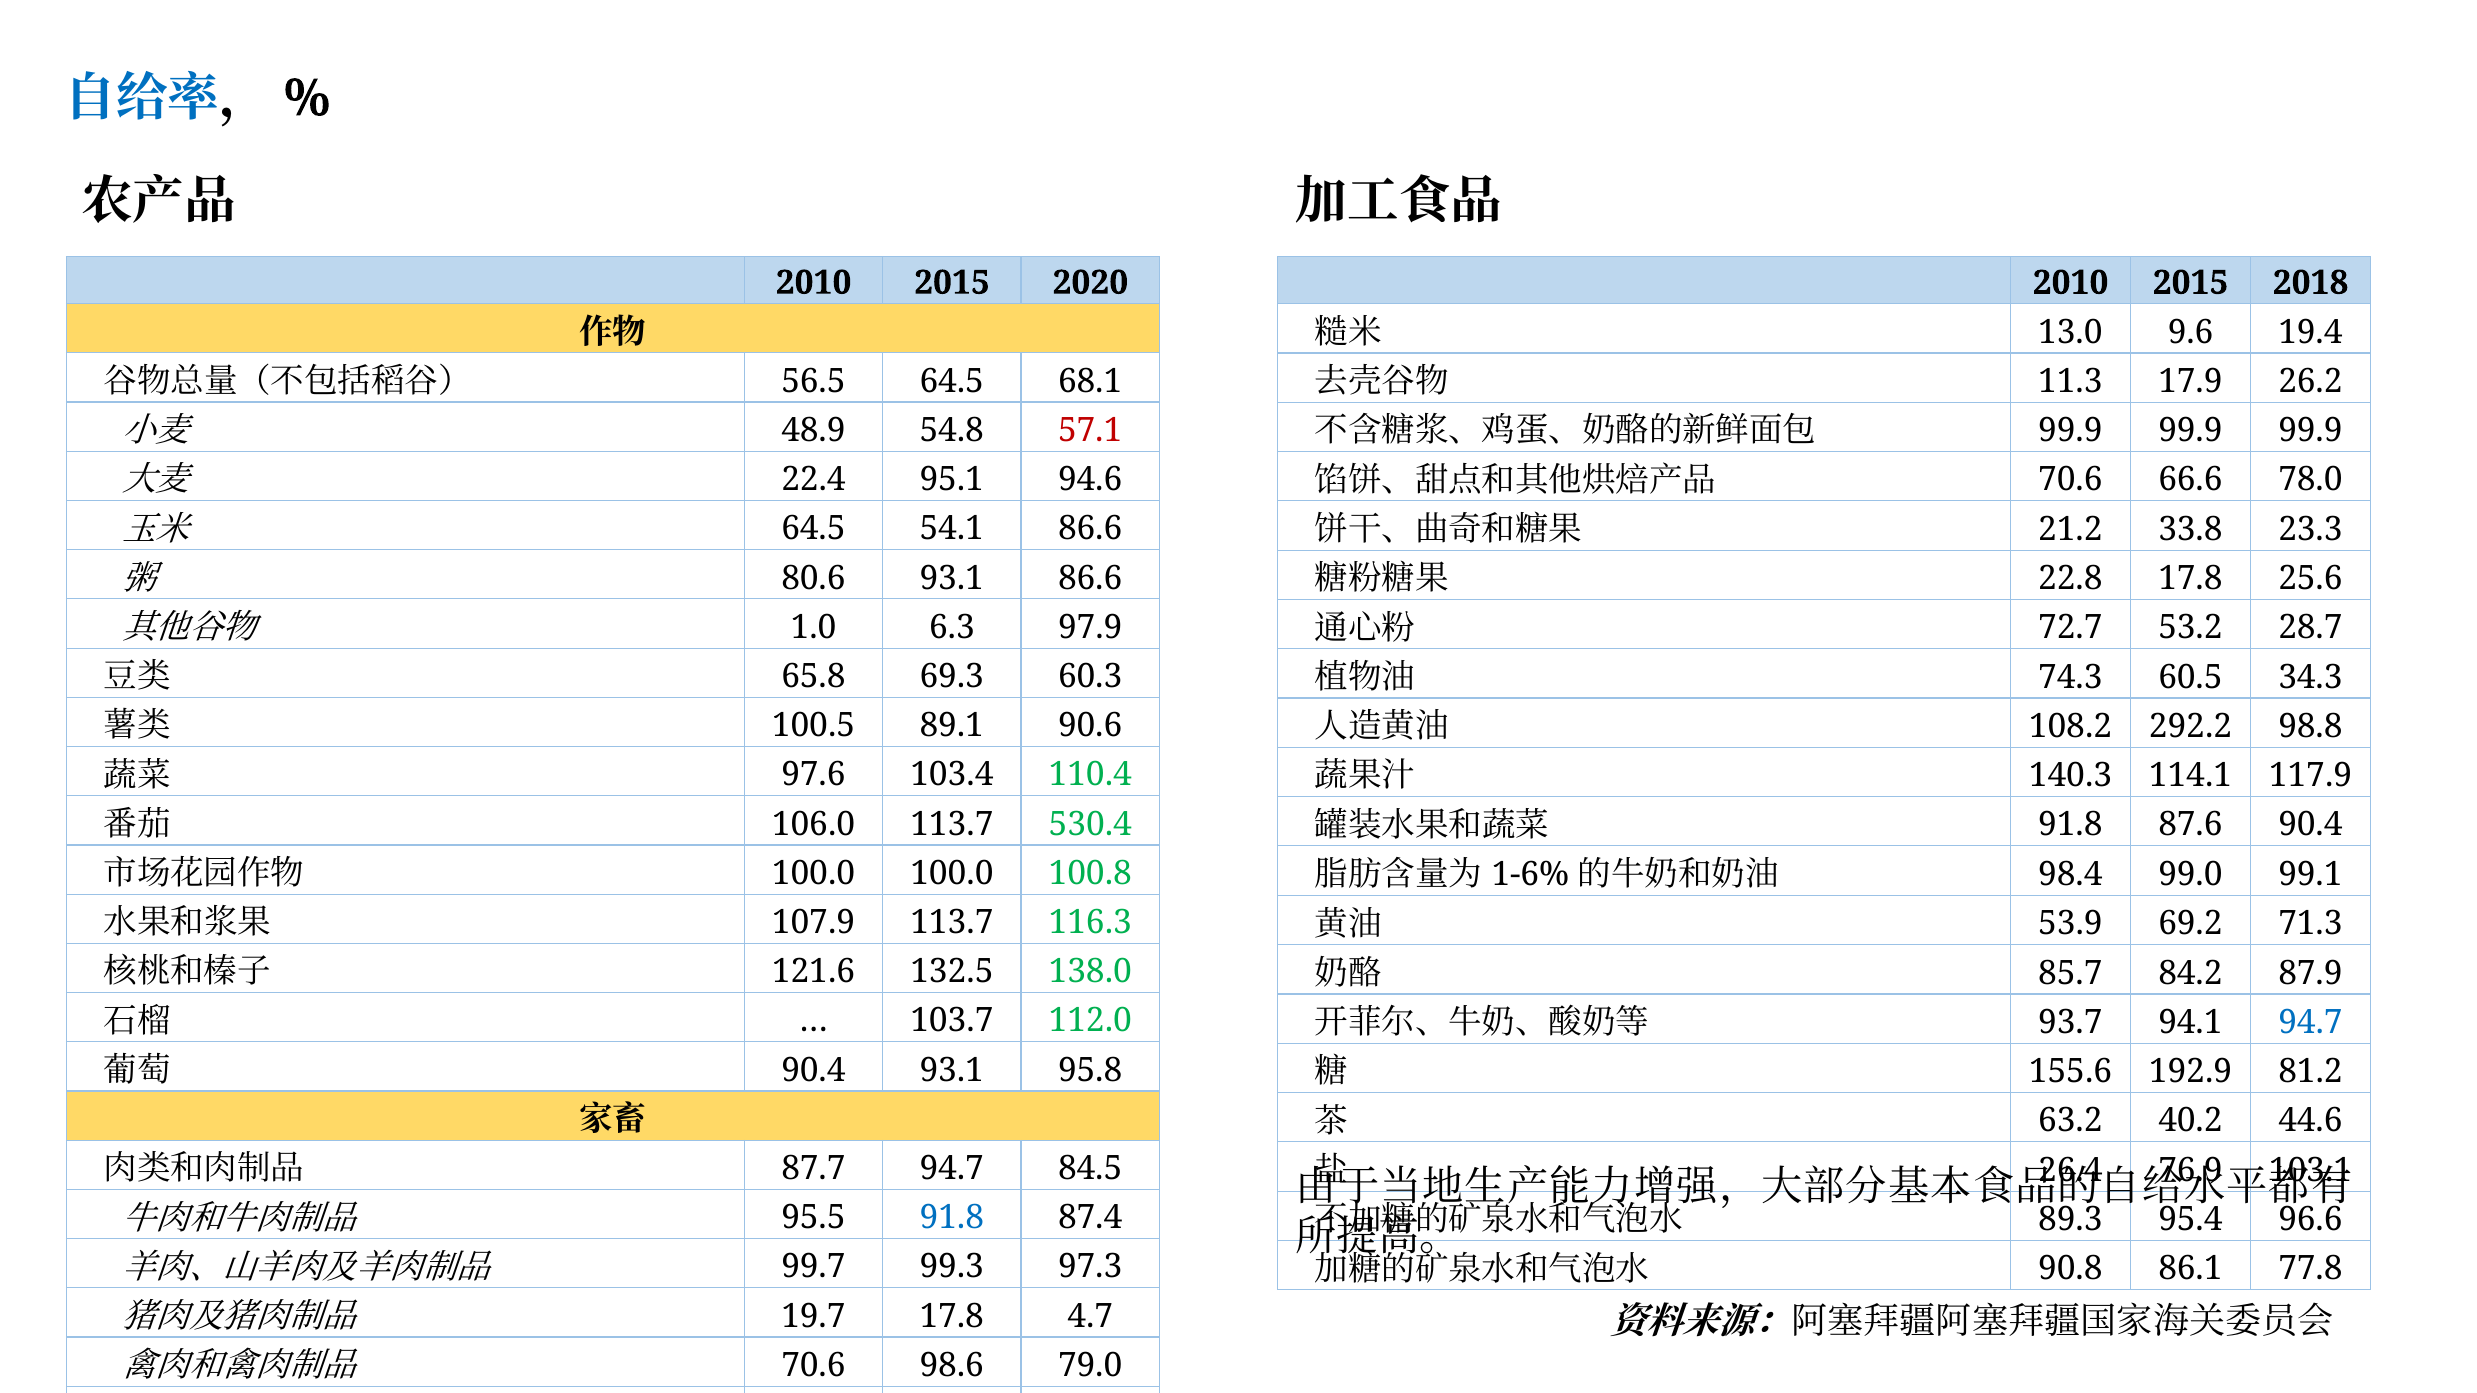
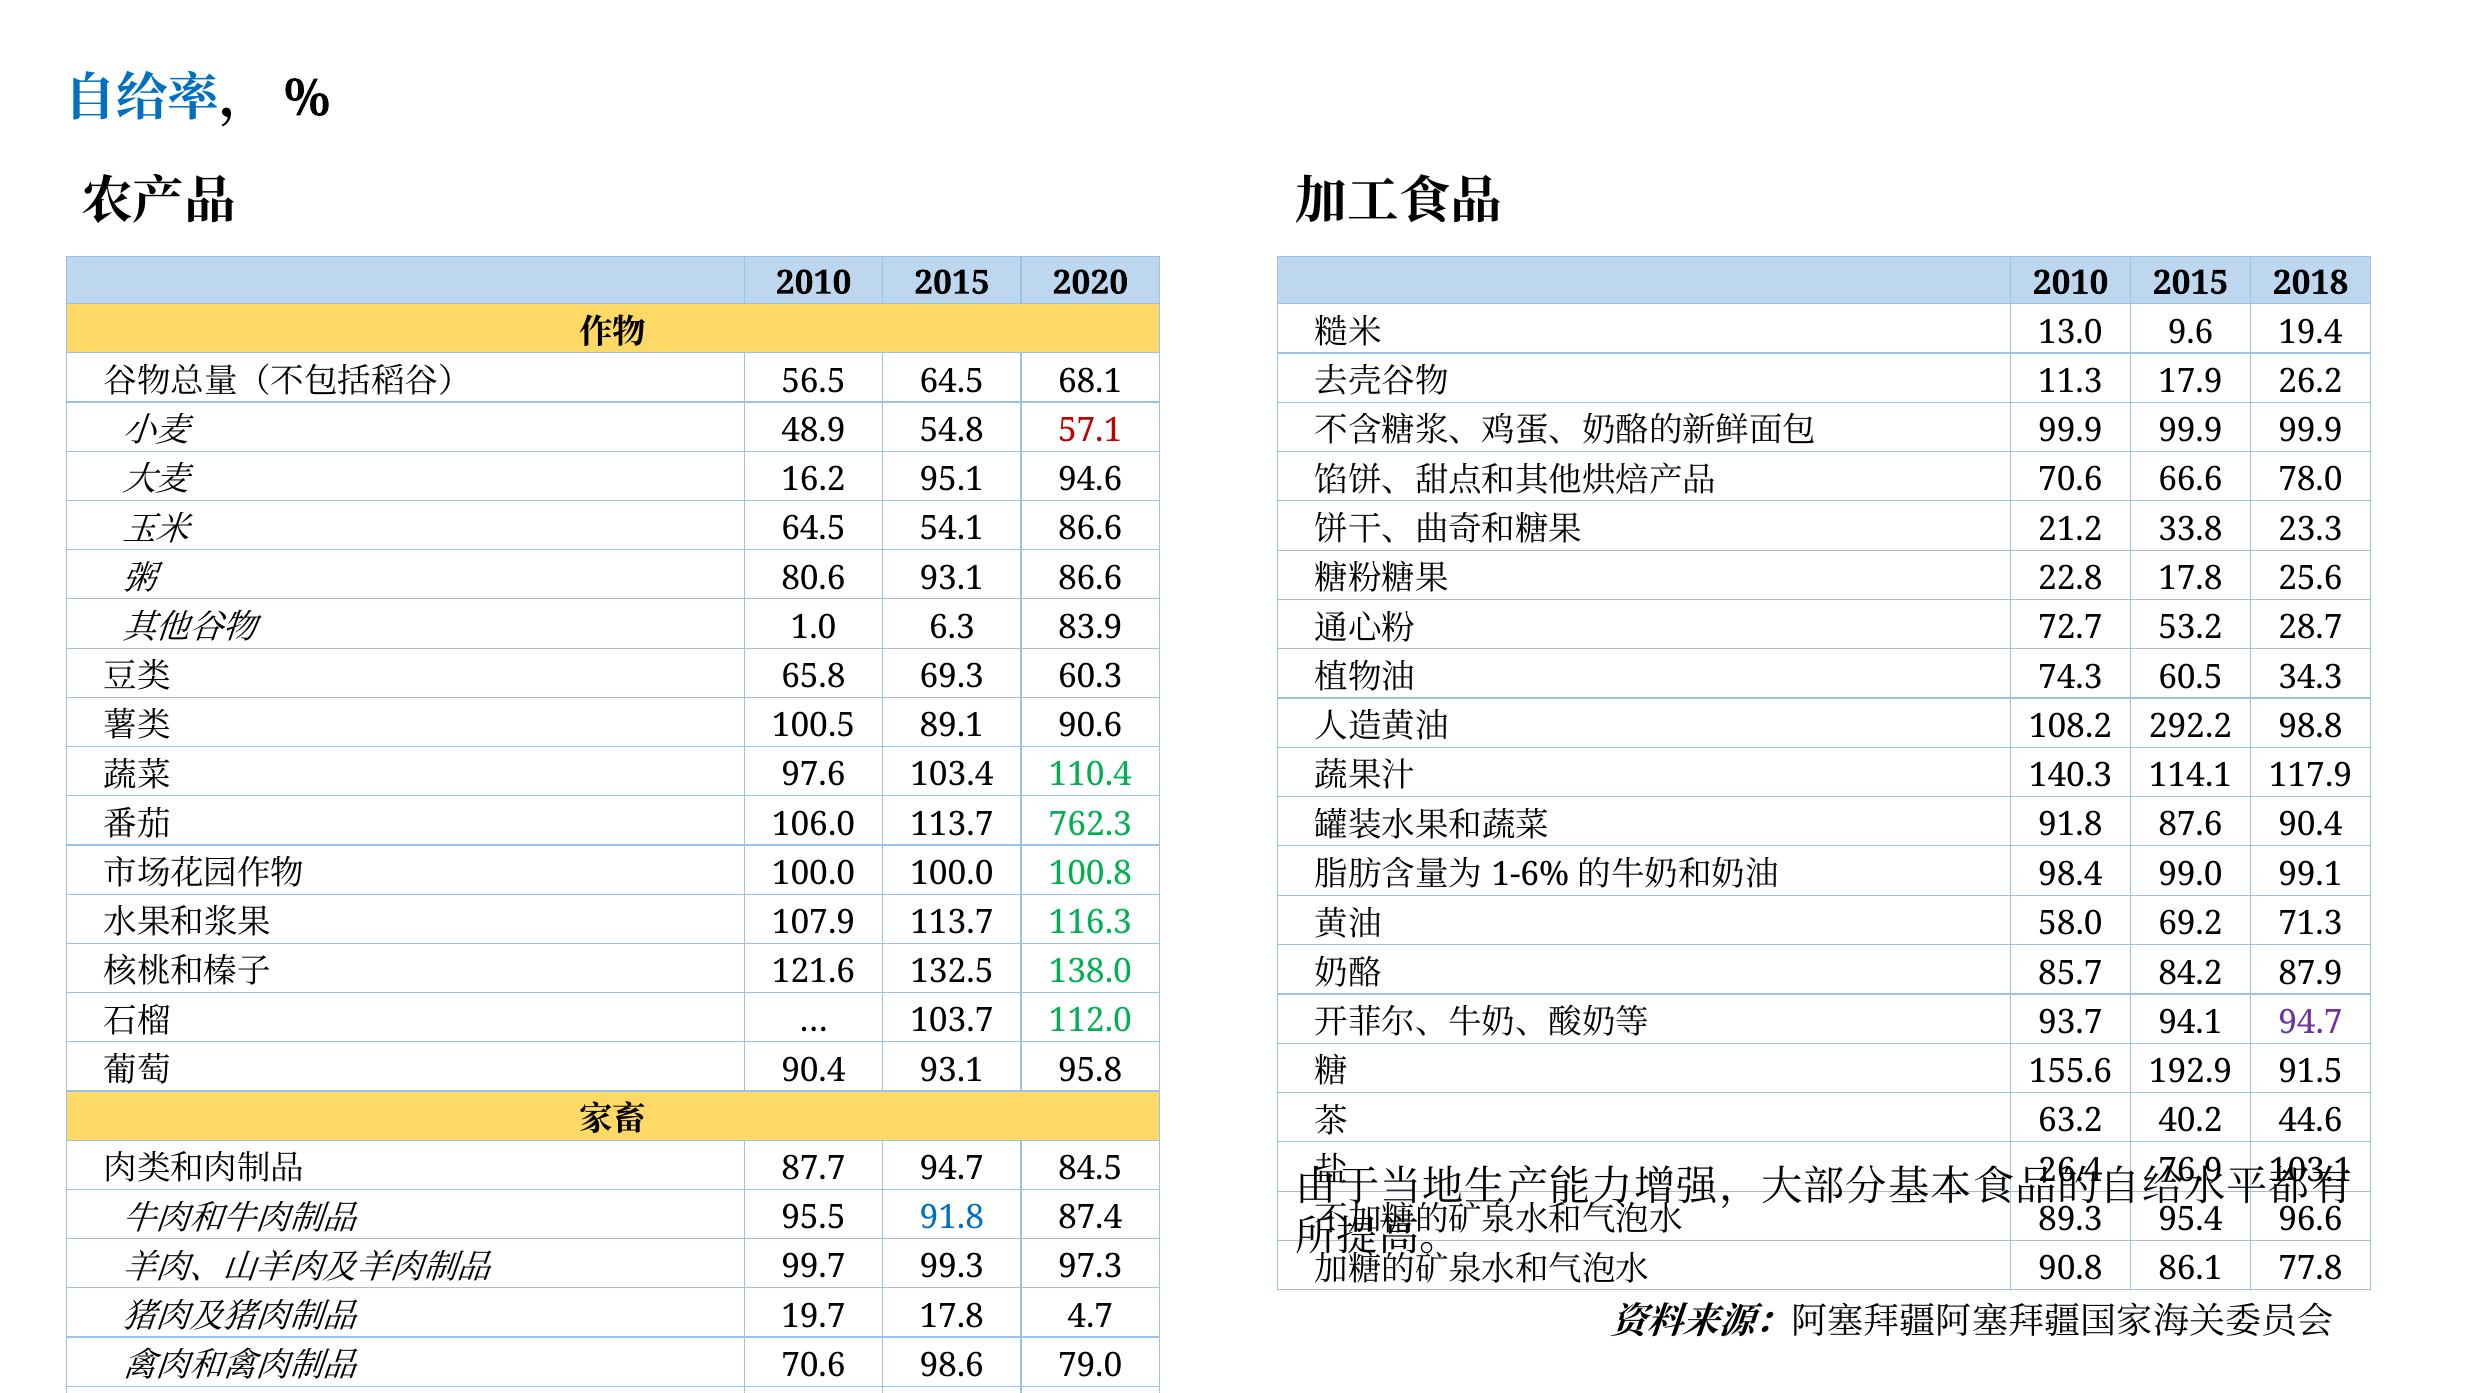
22.4: 22.4 -> 16.2
6.3 97.9: 97.9 -> 83.9
530.4: 530.4 -> 762.3
53.9: 53.9 -> 58.0
94.7 at (2310, 1023) colour: blue -> purple
81.2: 81.2 -> 91.5
